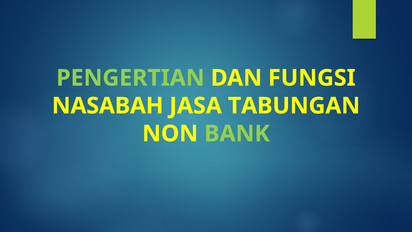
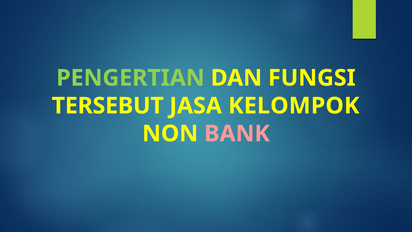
NASABAH: NASABAH -> TERSEBUT
TABUNGAN: TABUNGAN -> KELOMPOK
BANK colour: light green -> pink
